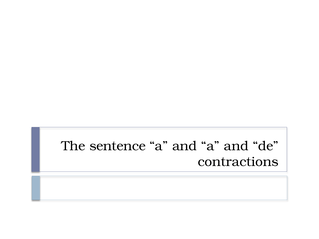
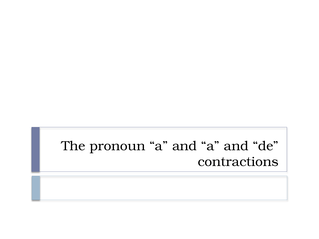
sentence: sentence -> pronoun
